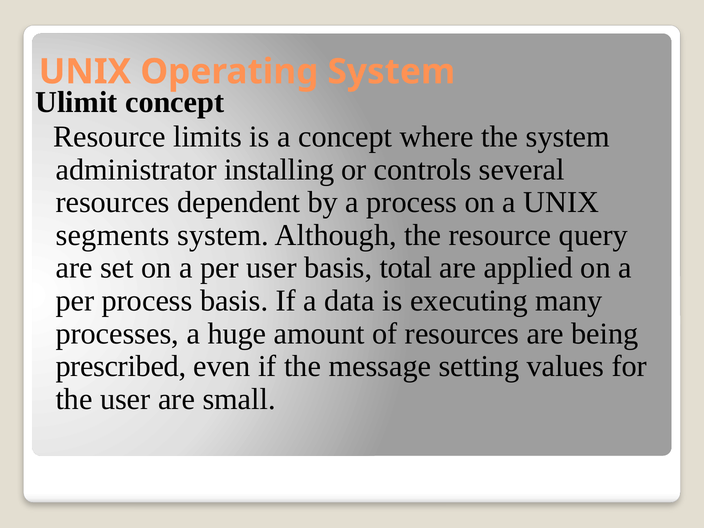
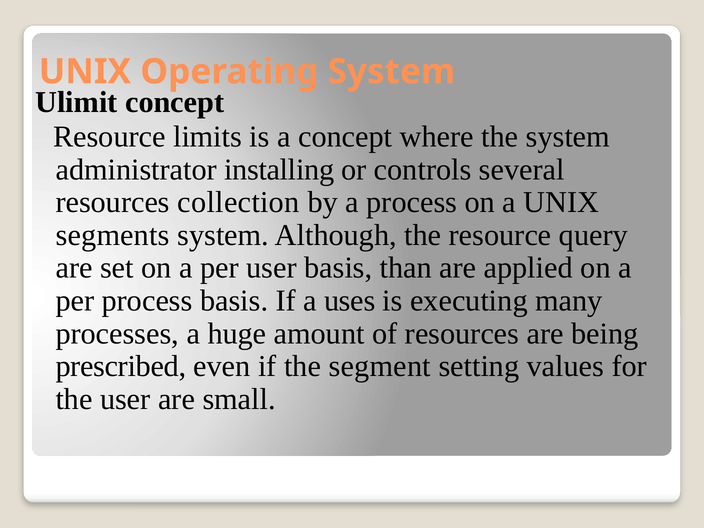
dependent: dependent -> collection
total: total -> than
data: data -> uses
message: message -> segment
